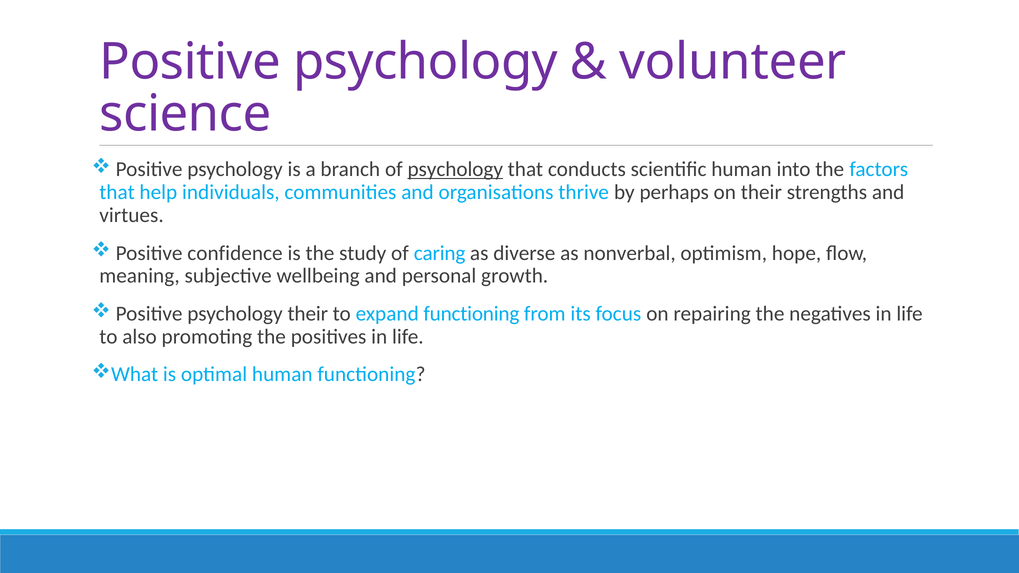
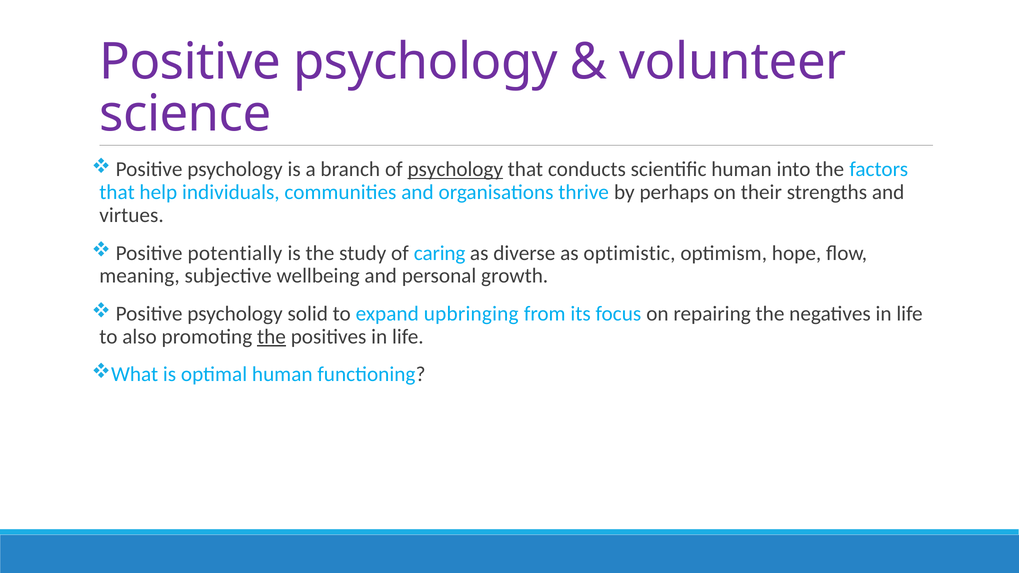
confidence: confidence -> potentially
nonverbal: nonverbal -> optimistic
psychology their: their -> solid
expand functioning: functioning -> upbringing
the at (271, 337) underline: none -> present
